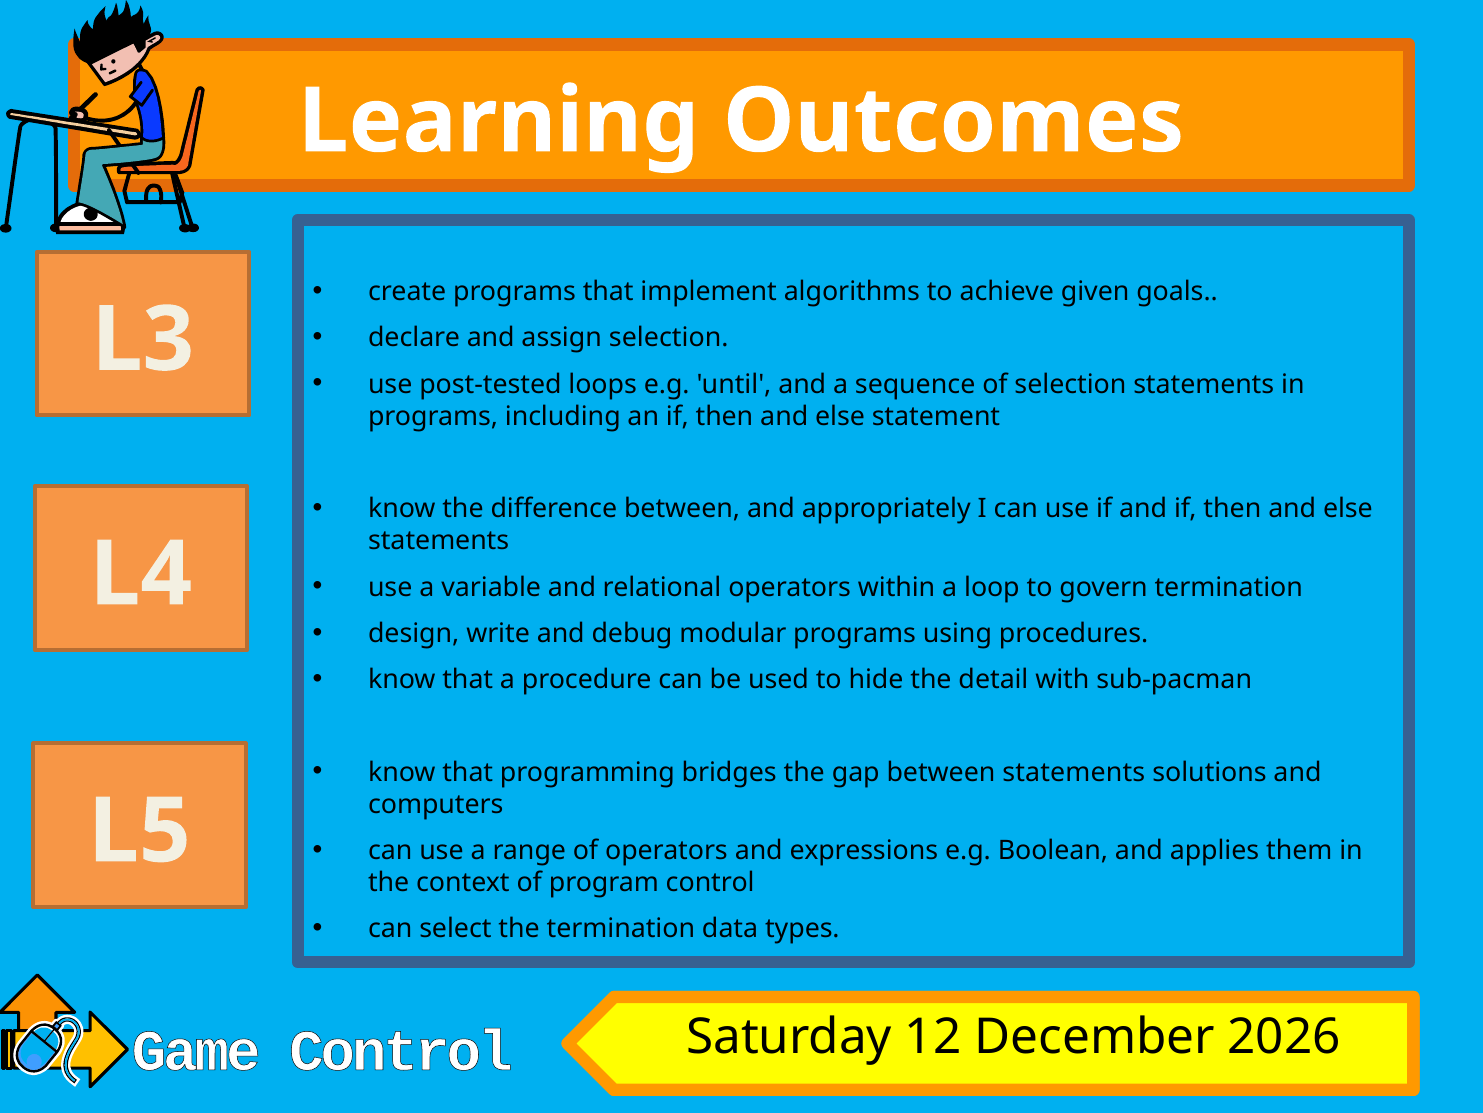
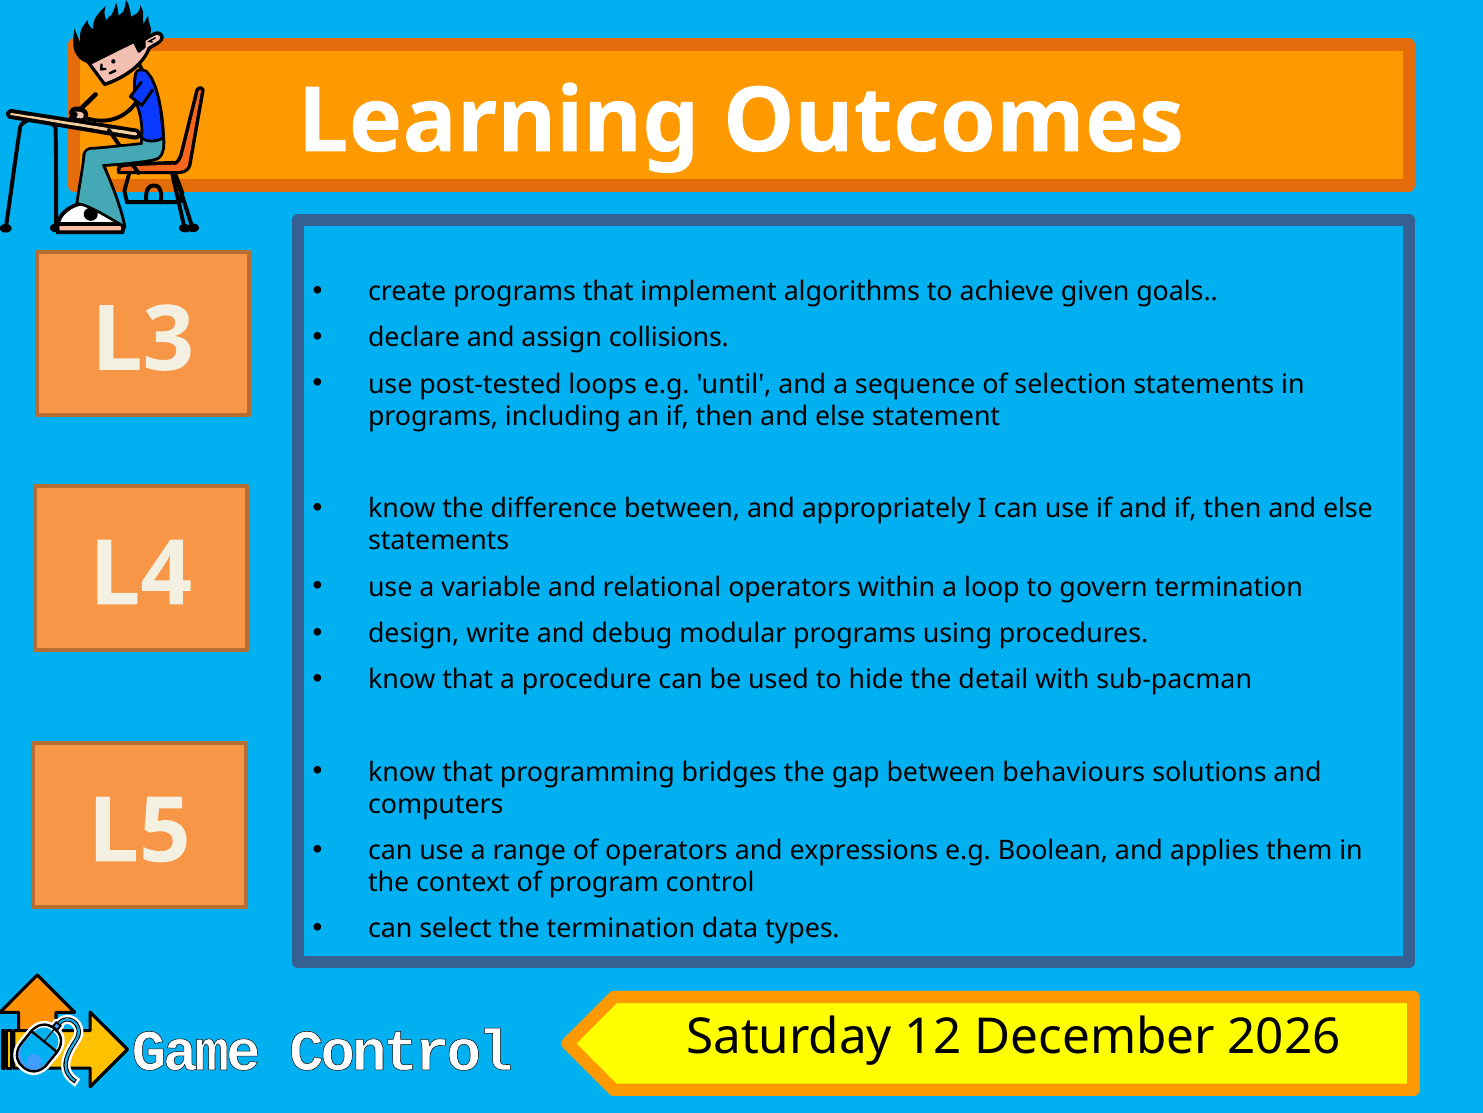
assign selection: selection -> collisions
between statements: statements -> behaviours
